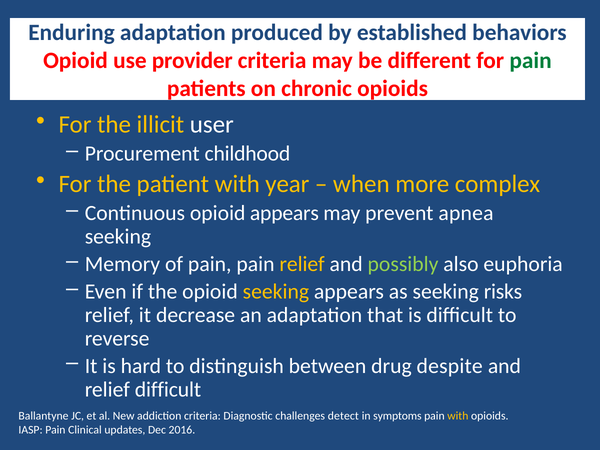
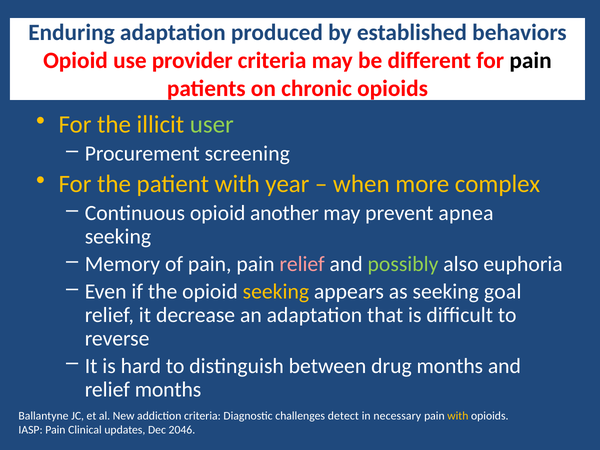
pain at (531, 61) colour: green -> black
user colour: white -> light green
childhood: childhood -> screening
opioid appears: appears -> another
relief at (302, 264) colour: yellow -> pink
risks: risks -> goal
drug despite: despite -> months
relief difficult: difficult -> months
symptoms: symptoms -> necessary
2016: 2016 -> 2046
